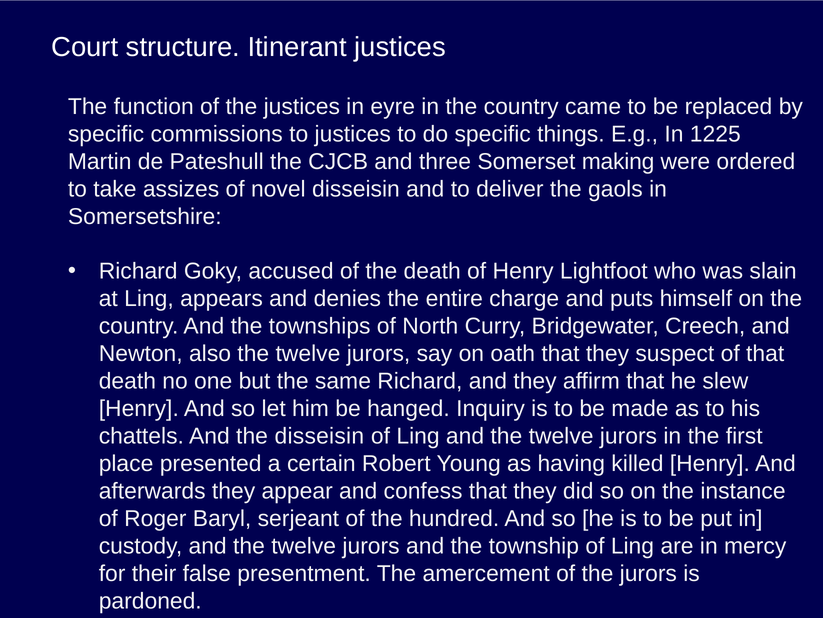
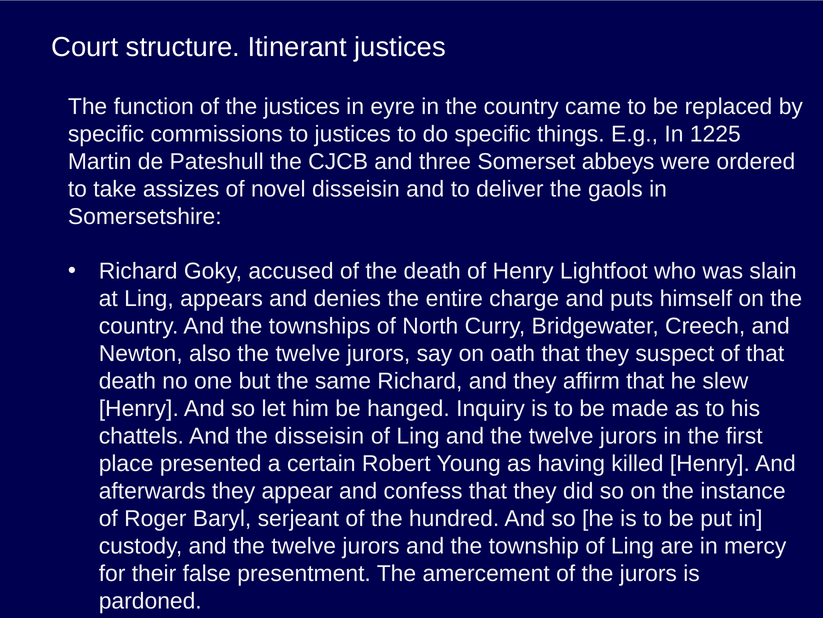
making: making -> abbeys
